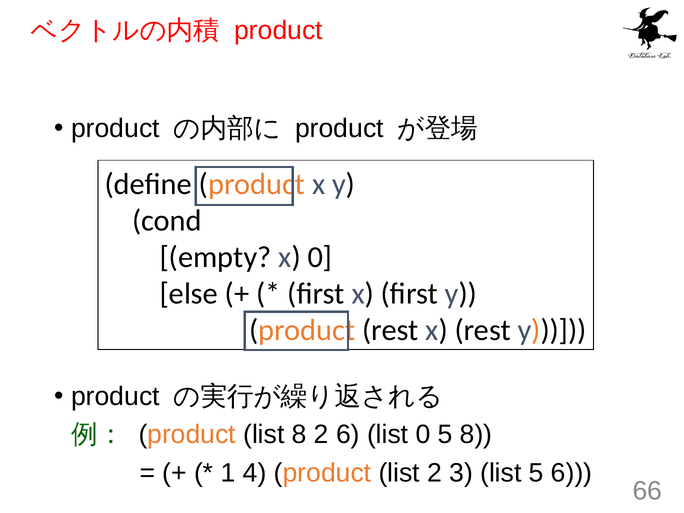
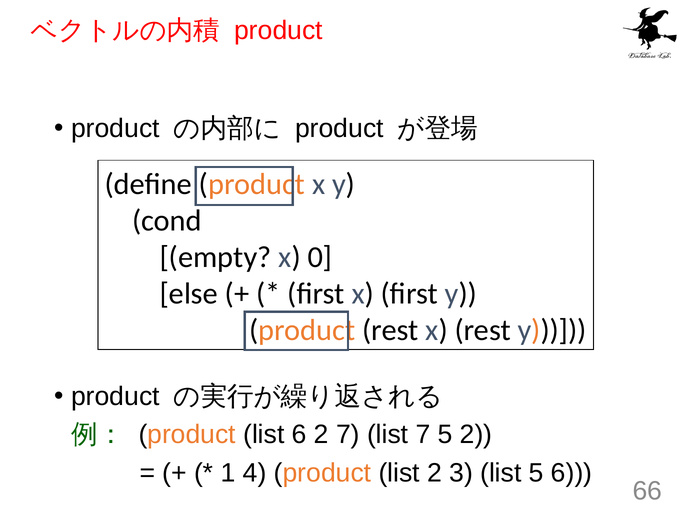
list 8: 8 -> 6
2 6: 6 -> 7
list 0: 0 -> 7
5 8: 8 -> 2
